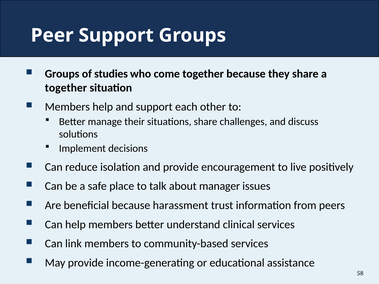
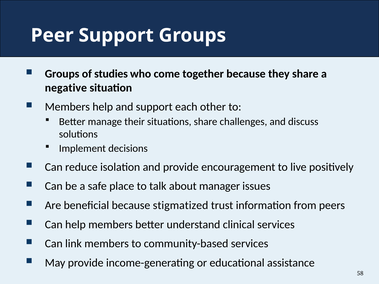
together at (66, 88): together -> negative
harassment: harassment -> stigmatized
